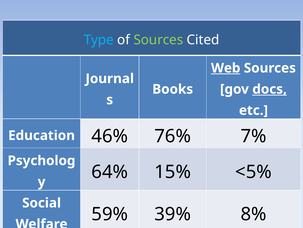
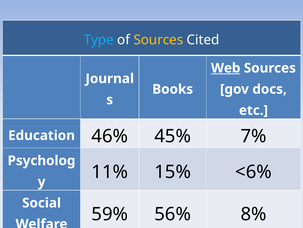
Sources at (158, 40) colour: light green -> yellow
docs underline: present -> none
76%: 76% -> 45%
64%: 64% -> 11%
<5%: <5% -> <6%
39%: 39% -> 56%
